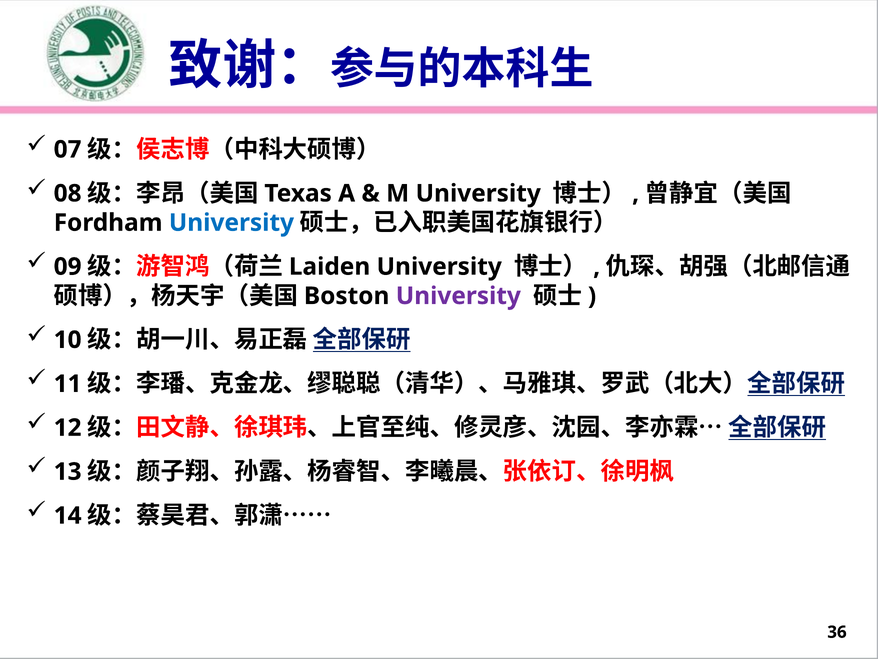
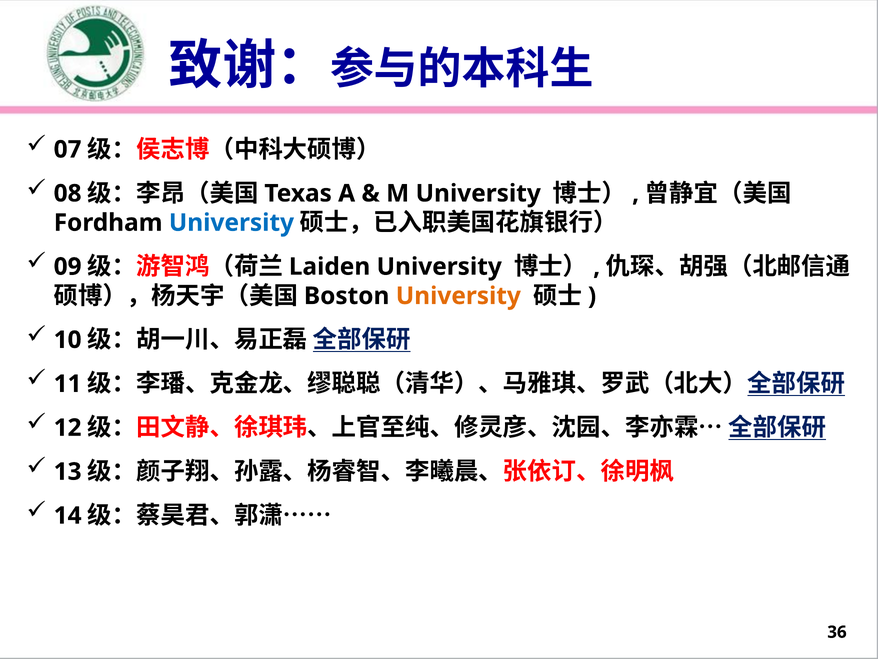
University at (458, 296) colour: purple -> orange
